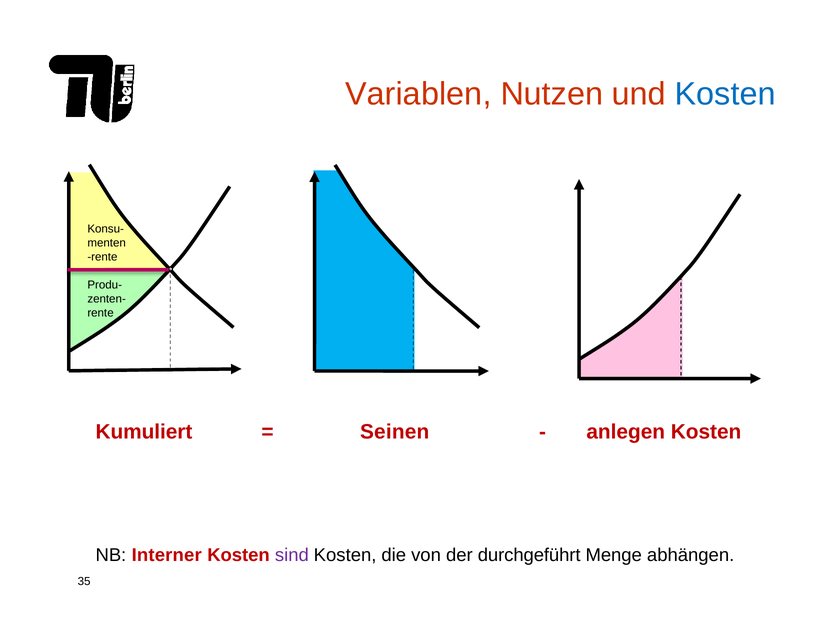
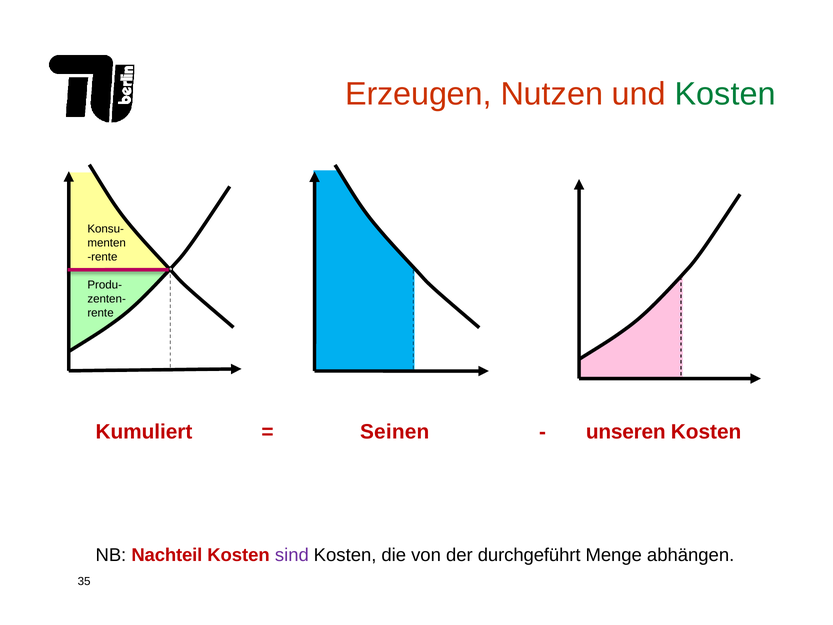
Variablen: Variablen -> Erzeugen
Kosten at (725, 94) colour: blue -> green
anlegen: anlegen -> unseren
Interner: Interner -> Nachteil
